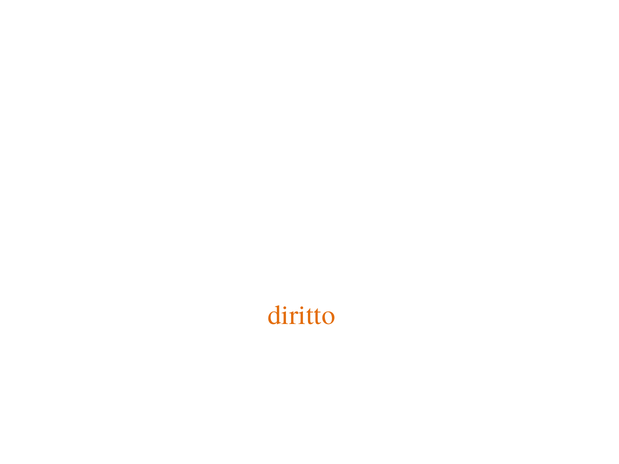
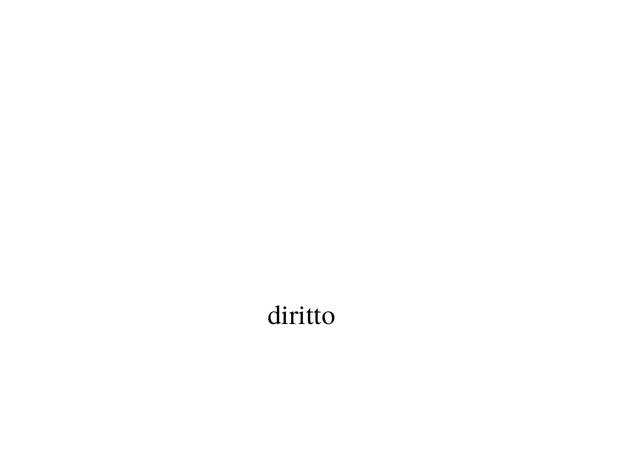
diritto colour: orange -> black
